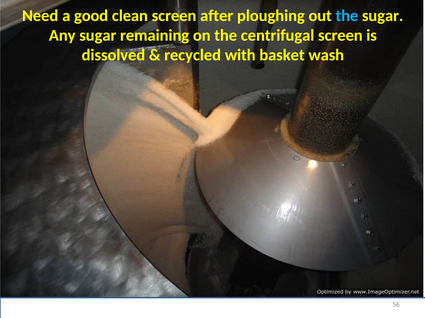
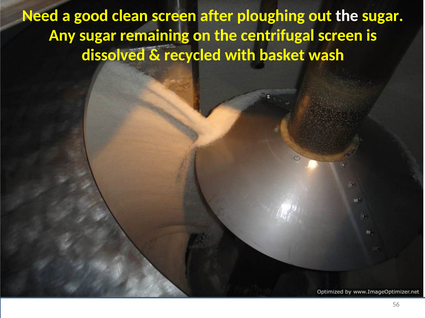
the at (347, 16) colour: light blue -> white
